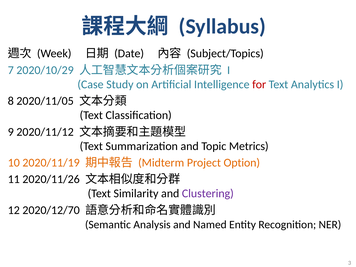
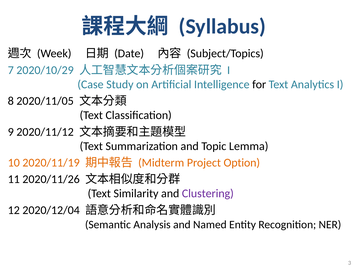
for colour: red -> black
Metrics: Metrics -> Lemma
2020/12/70: 2020/12/70 -> 2020/12/04
